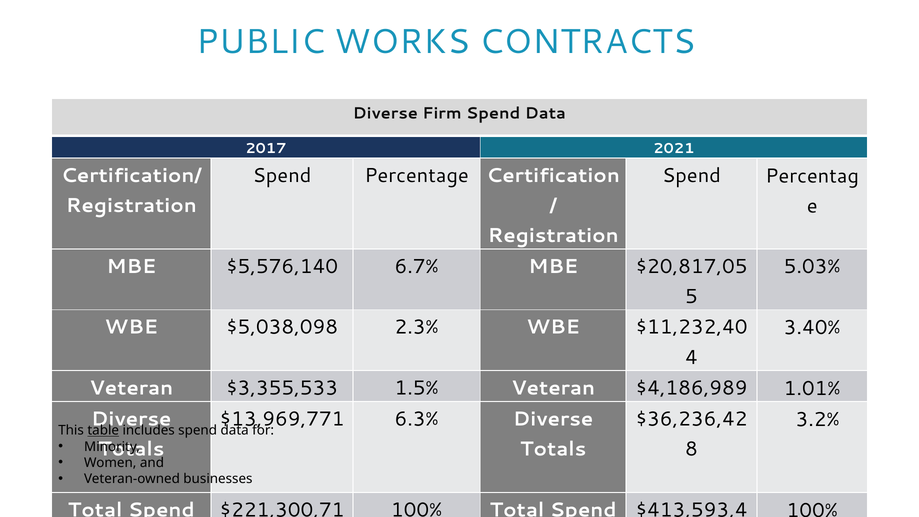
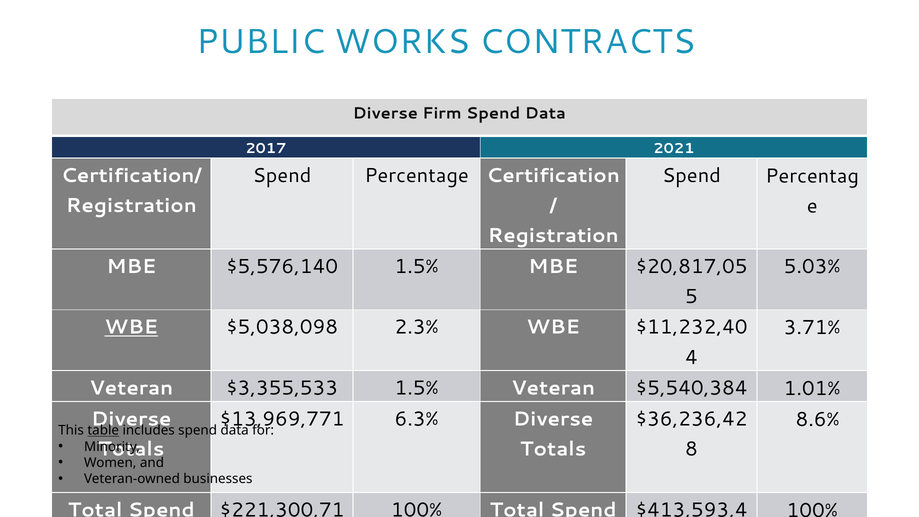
$5,576,140 6.7%: 6.7% -> 1.5%
WBE at (131, 327) underline: none -> present
3.40%: 3.40% -> 3.71%
$4,186,989: $4,186,989 -> $5,540,384
3.2%: 3.2% -> 8.6%
